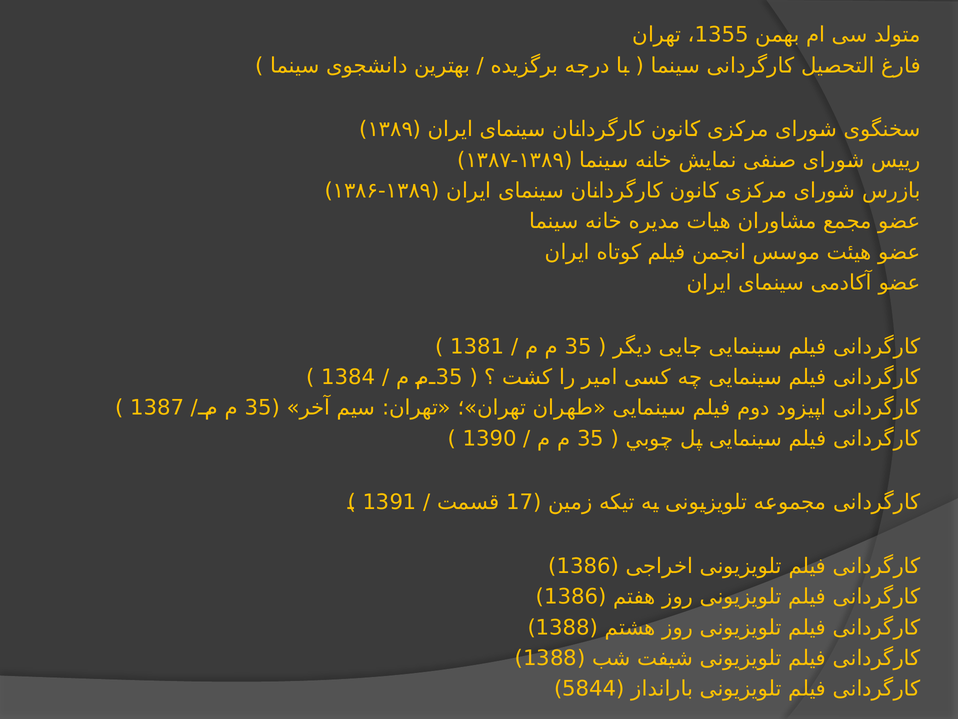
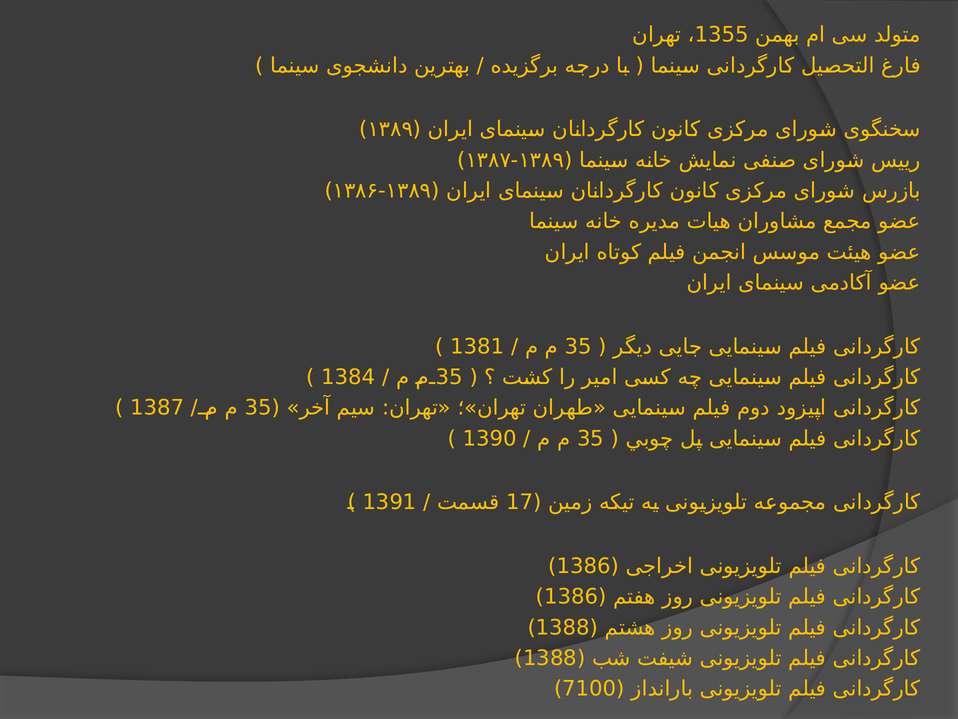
5844: 5844 -> 7100
